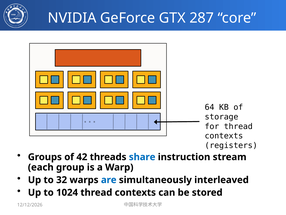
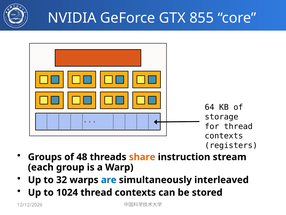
287: 287 -> 855
42: 42 -> 48
share colour: blue -> orange
